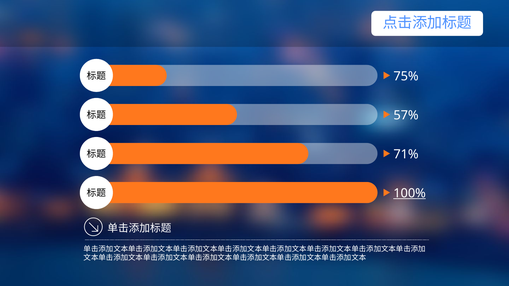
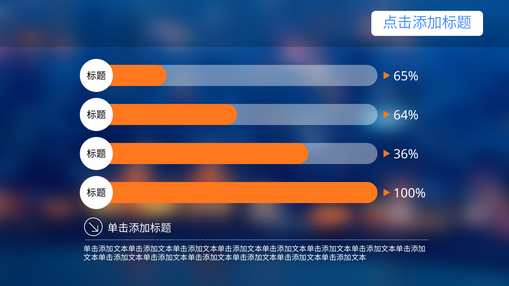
75%: 75% -> 65%
57%: 57% -> 64%
71%: 71% -> 36%
100% underline: present -> none
